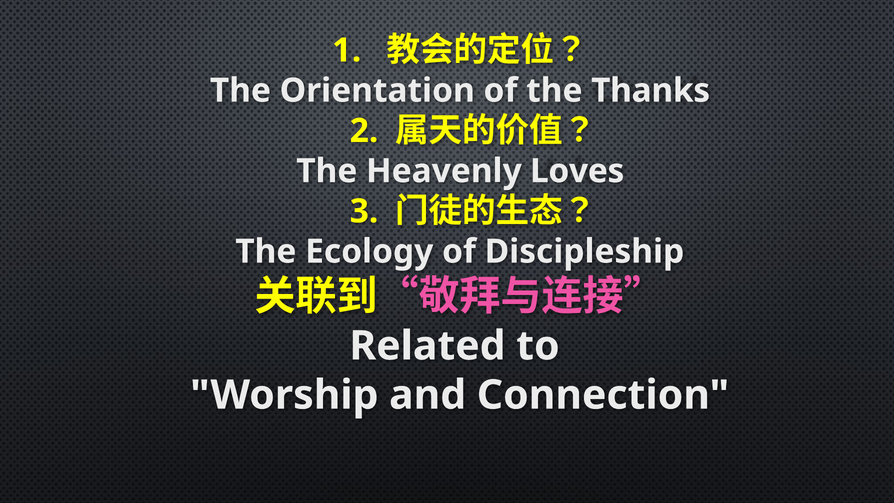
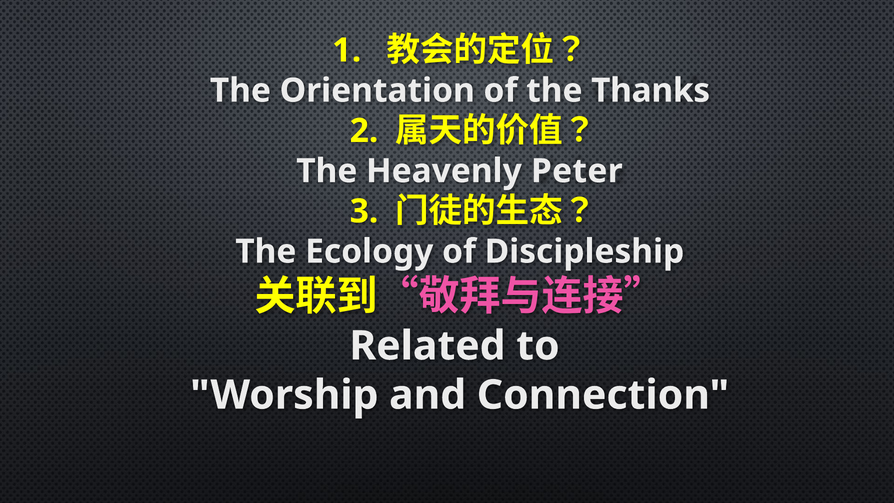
Loves: Loves -> Peter
